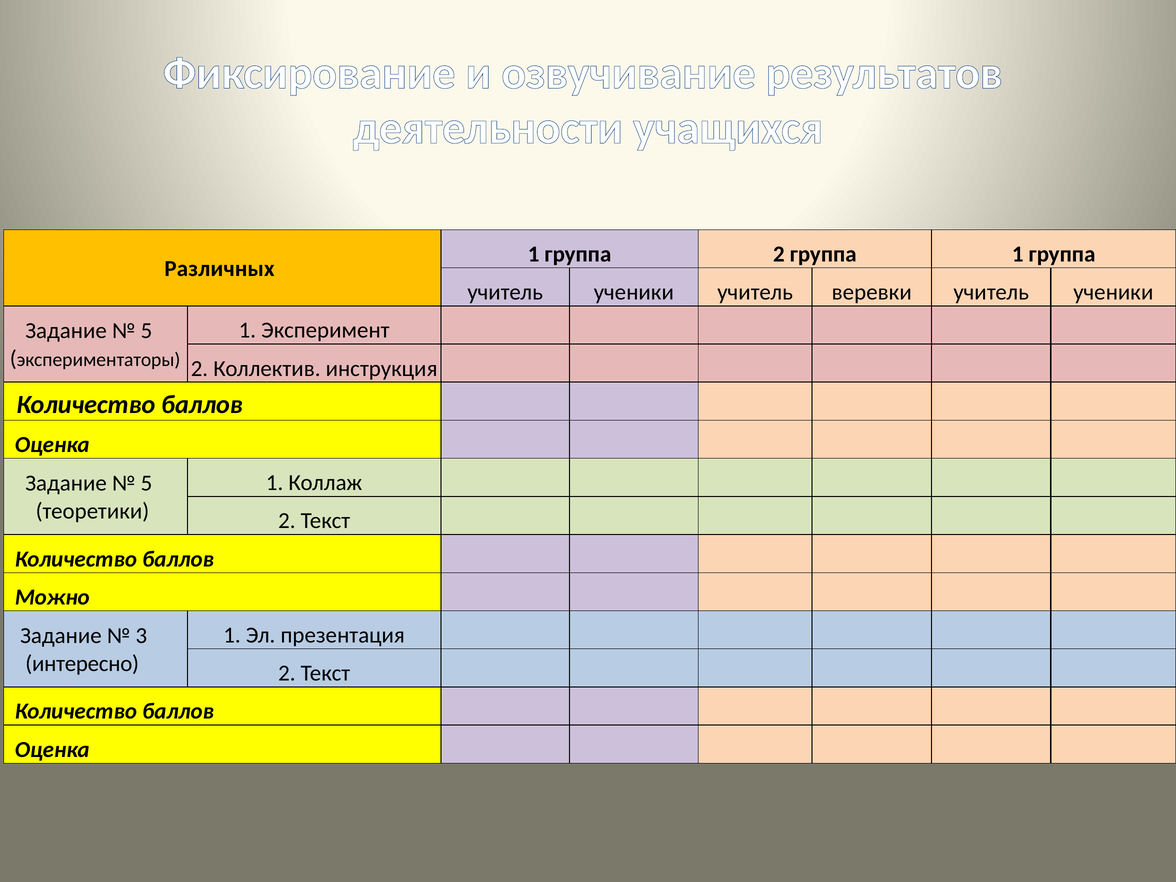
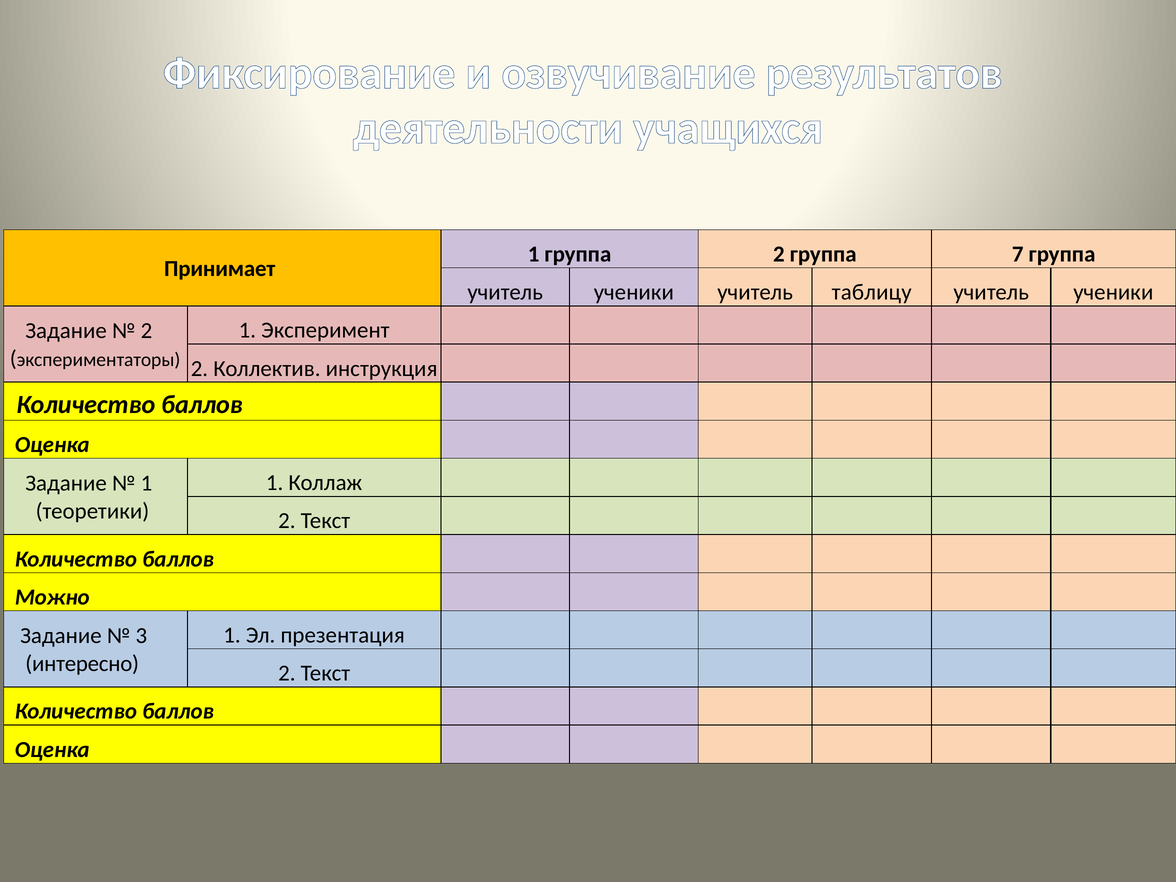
группа 1: 1 -> 7
Различных: Различных -> Принимает
веревки: веревки -> таблицу
5 at (146, 331): 5 -> 2
5 at (146, 483): 5 -> 1
